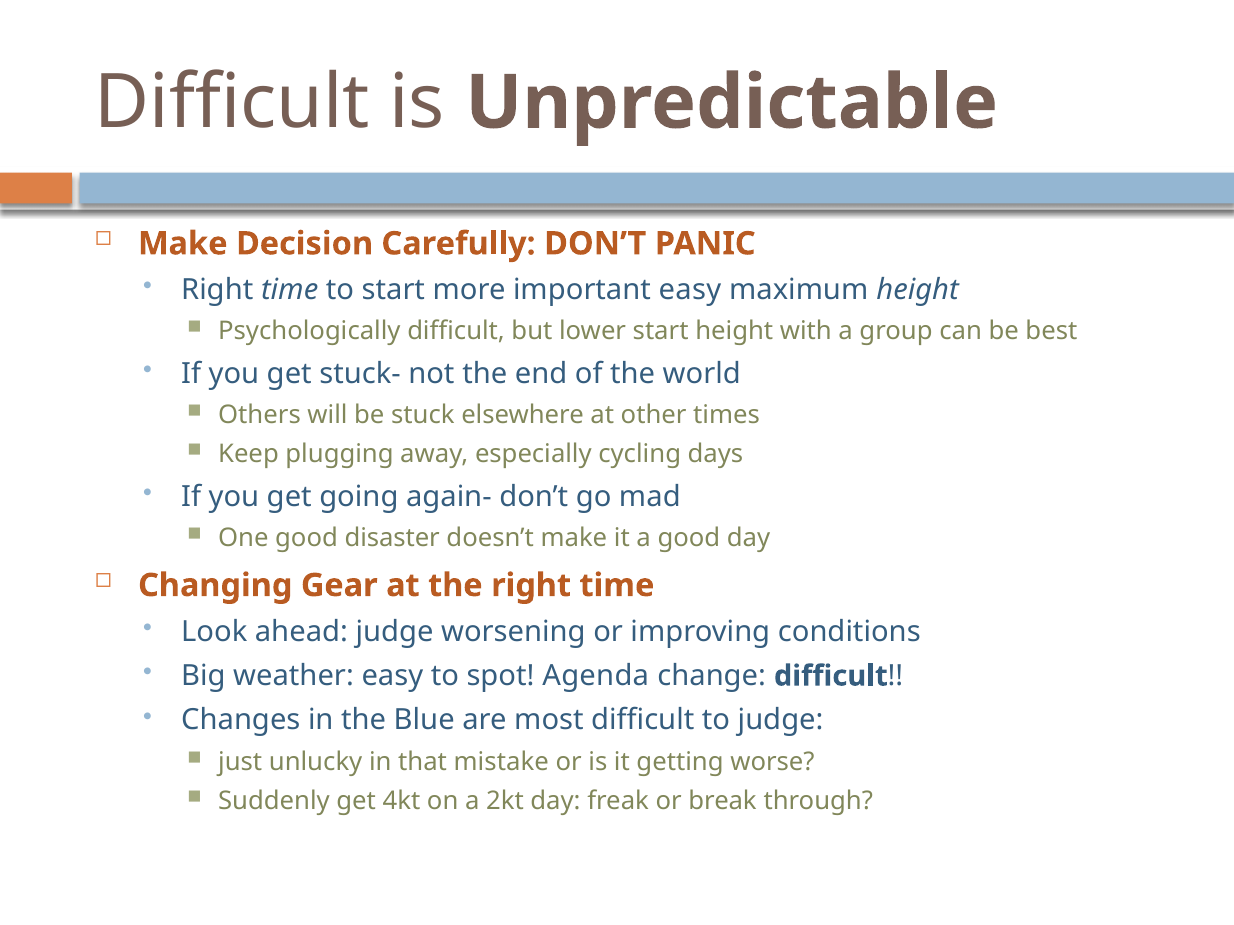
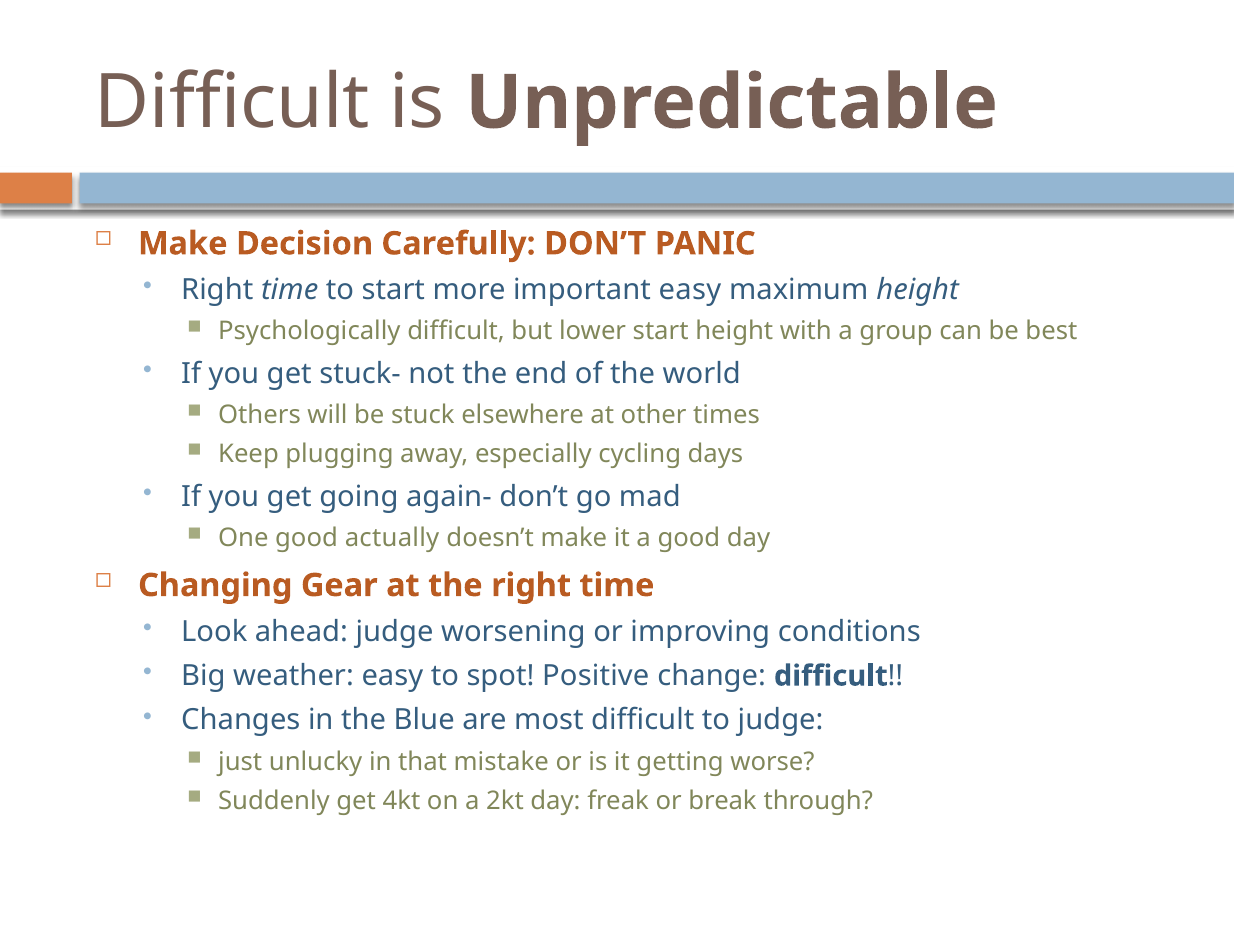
disaster: disaster -> actually
Agenda: Agenda -> Positive
